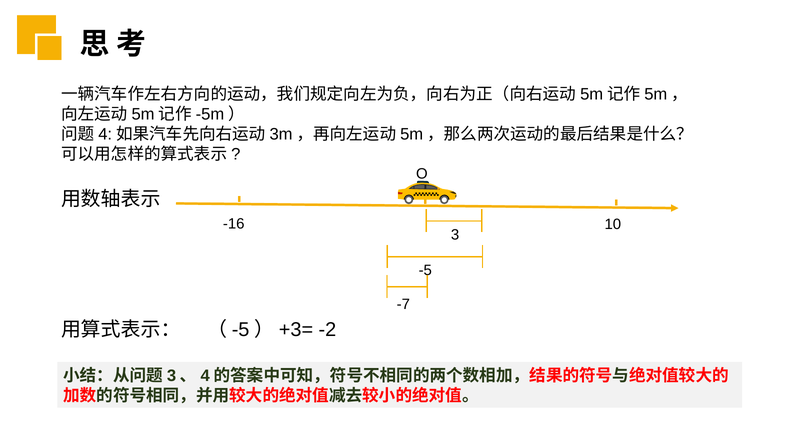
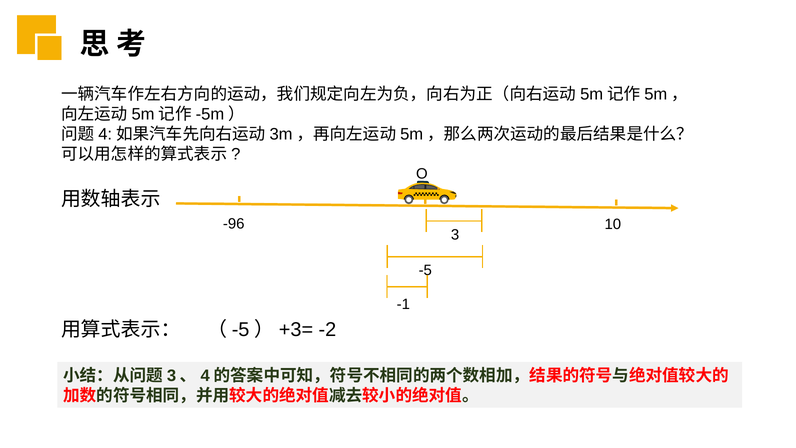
-16: -16 -> -96
-7: -7 -> -1
